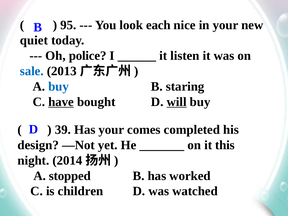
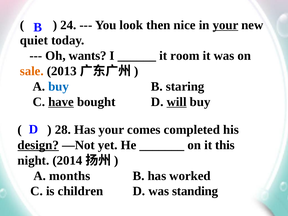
95: 95 -> 24
each: each -> then
your at (225, 25) underline: none -> present
police: police -> wants
listen: listen -> room
sale colour: blue -> orange
39: 39 -> 28
design underline: none -> present
stopped: stopped -> months
watched: watched -> standing
